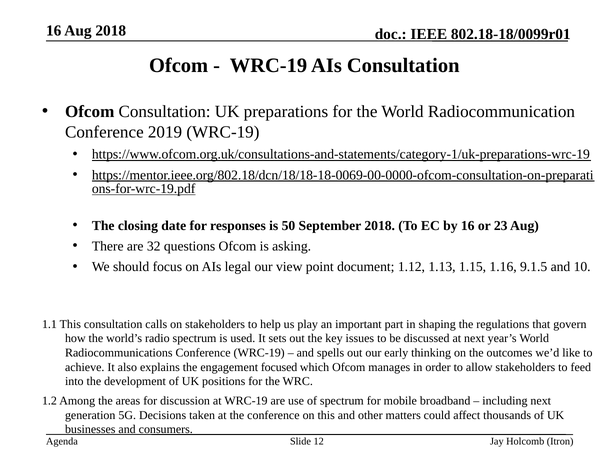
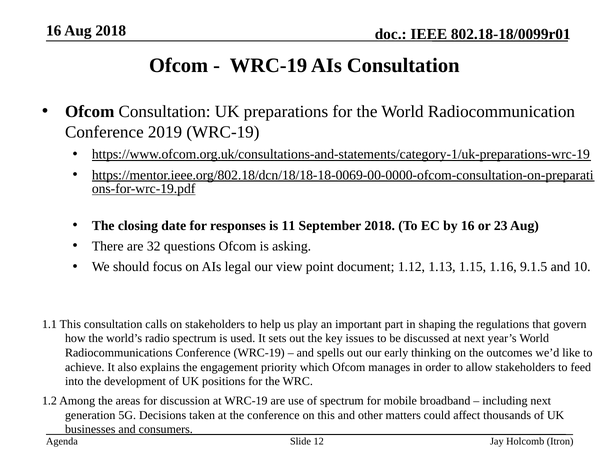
50: 50 -> 11
focused: focused -> priority
